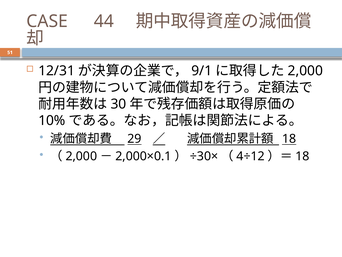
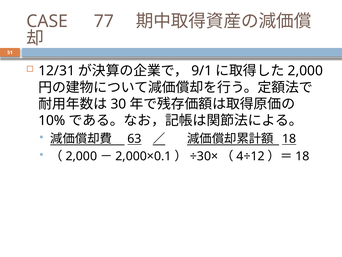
44: 44 -> 77
29: 29 -> 63
